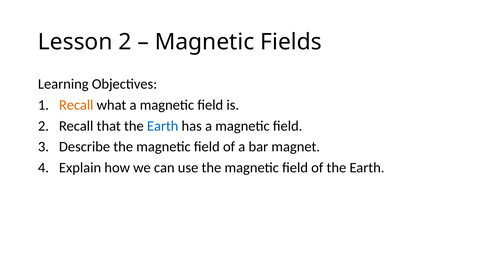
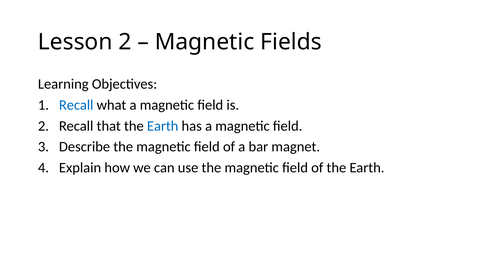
Recall at (76, 105) colour: orange -> blue
